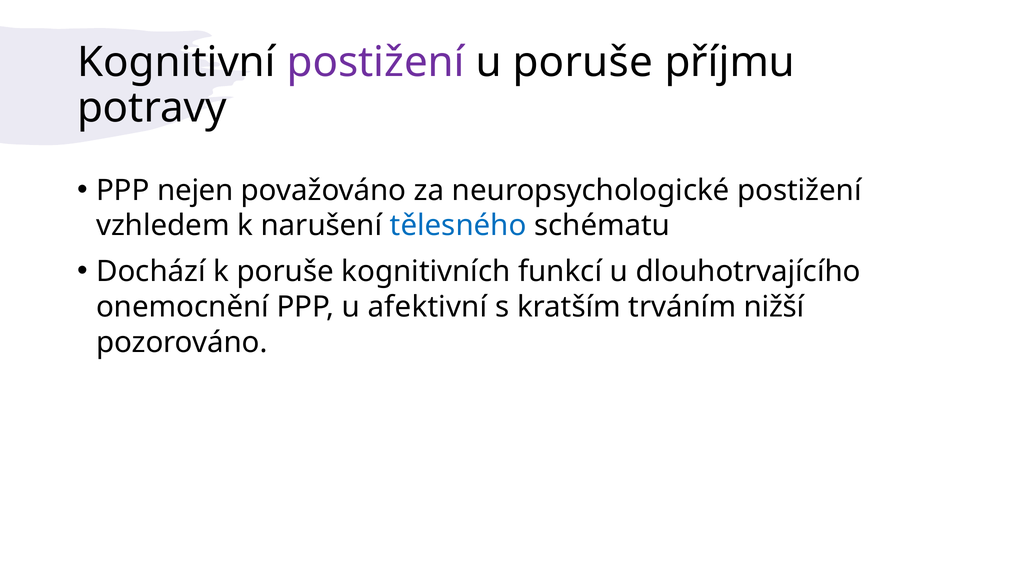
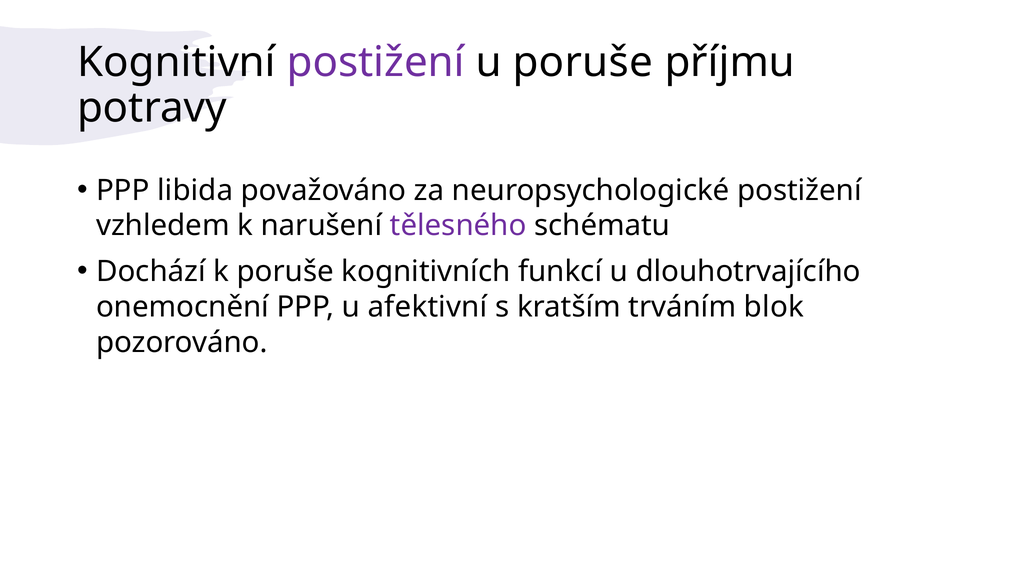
nejen: nejen -> libida
tělesného colour: blue -> purple
nižší: nižší -> blok
